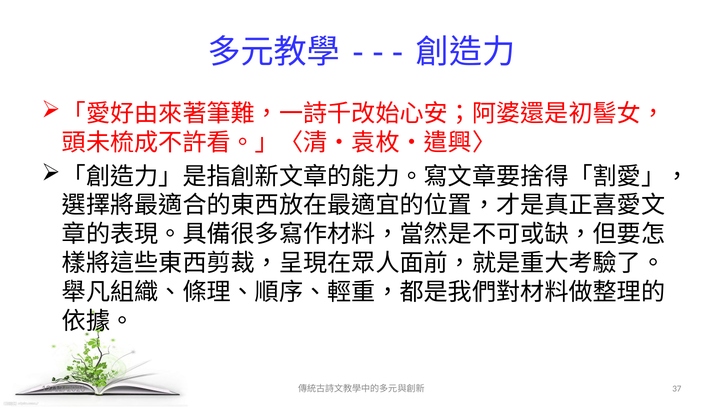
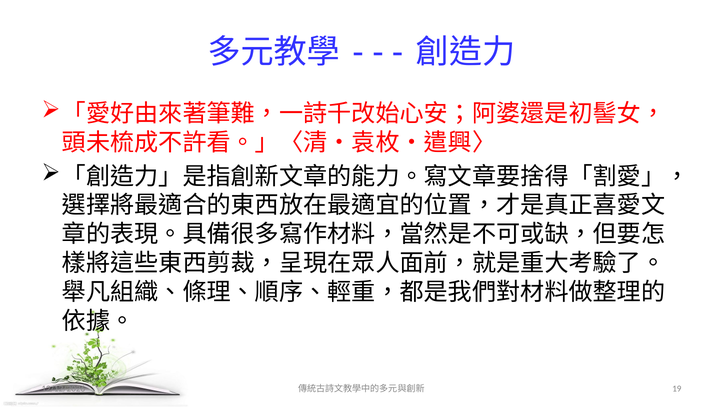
37: 37 -> 19
